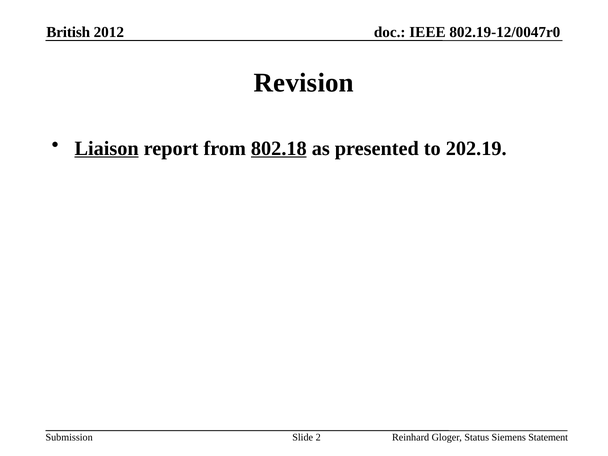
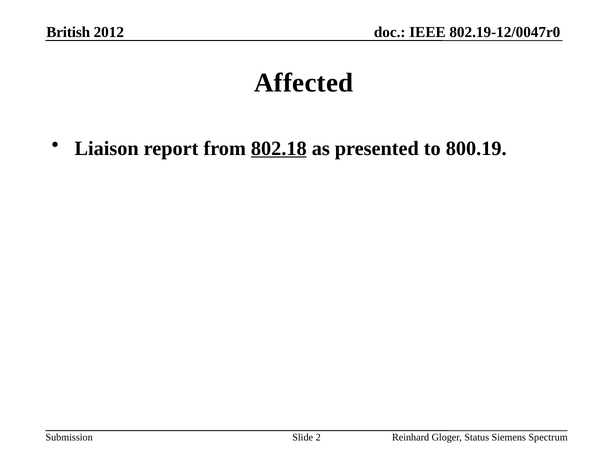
Revision: Revision -> Affected
Liaison underline: present -> none
202.19: 202.19 -> 800.19
Statement: Statement -> Spectrum
